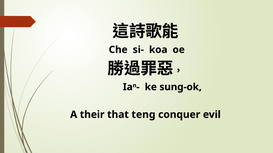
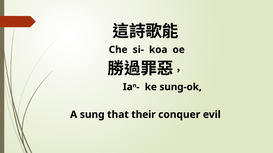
their: their -> sung
teng: teng -> their
